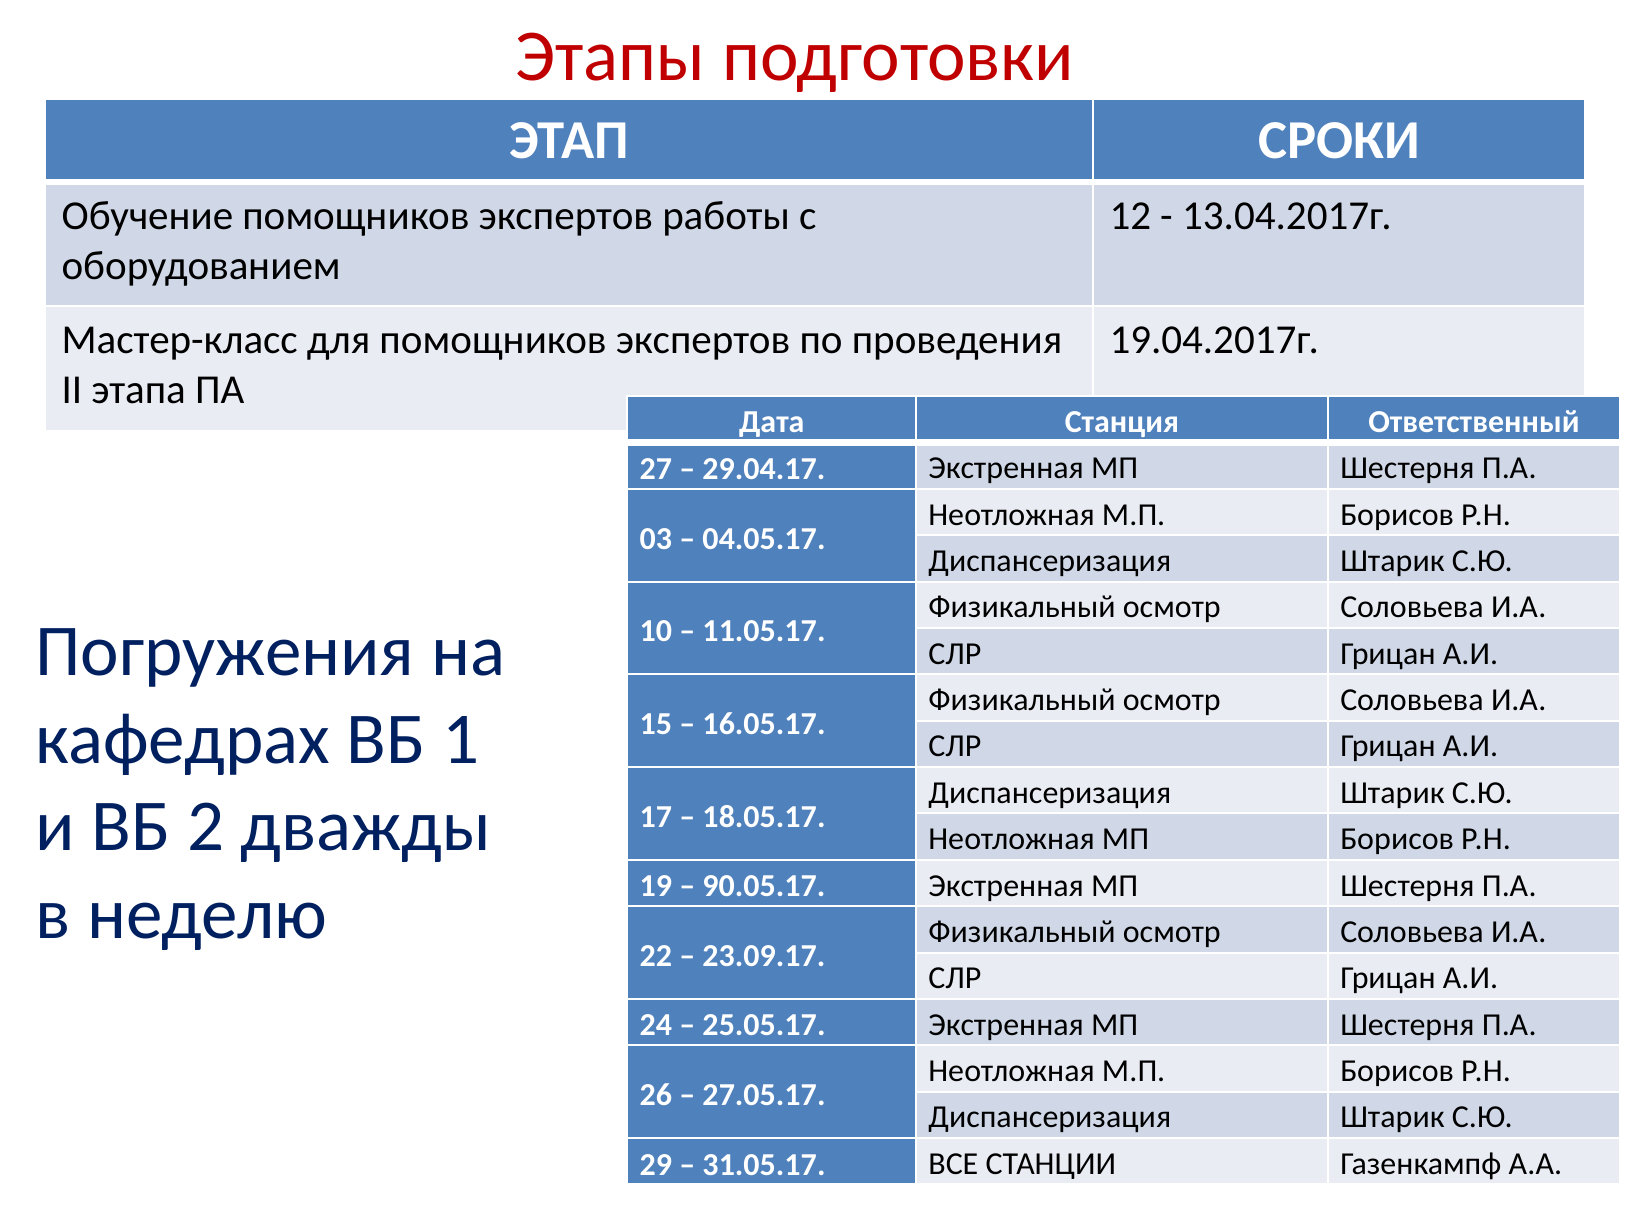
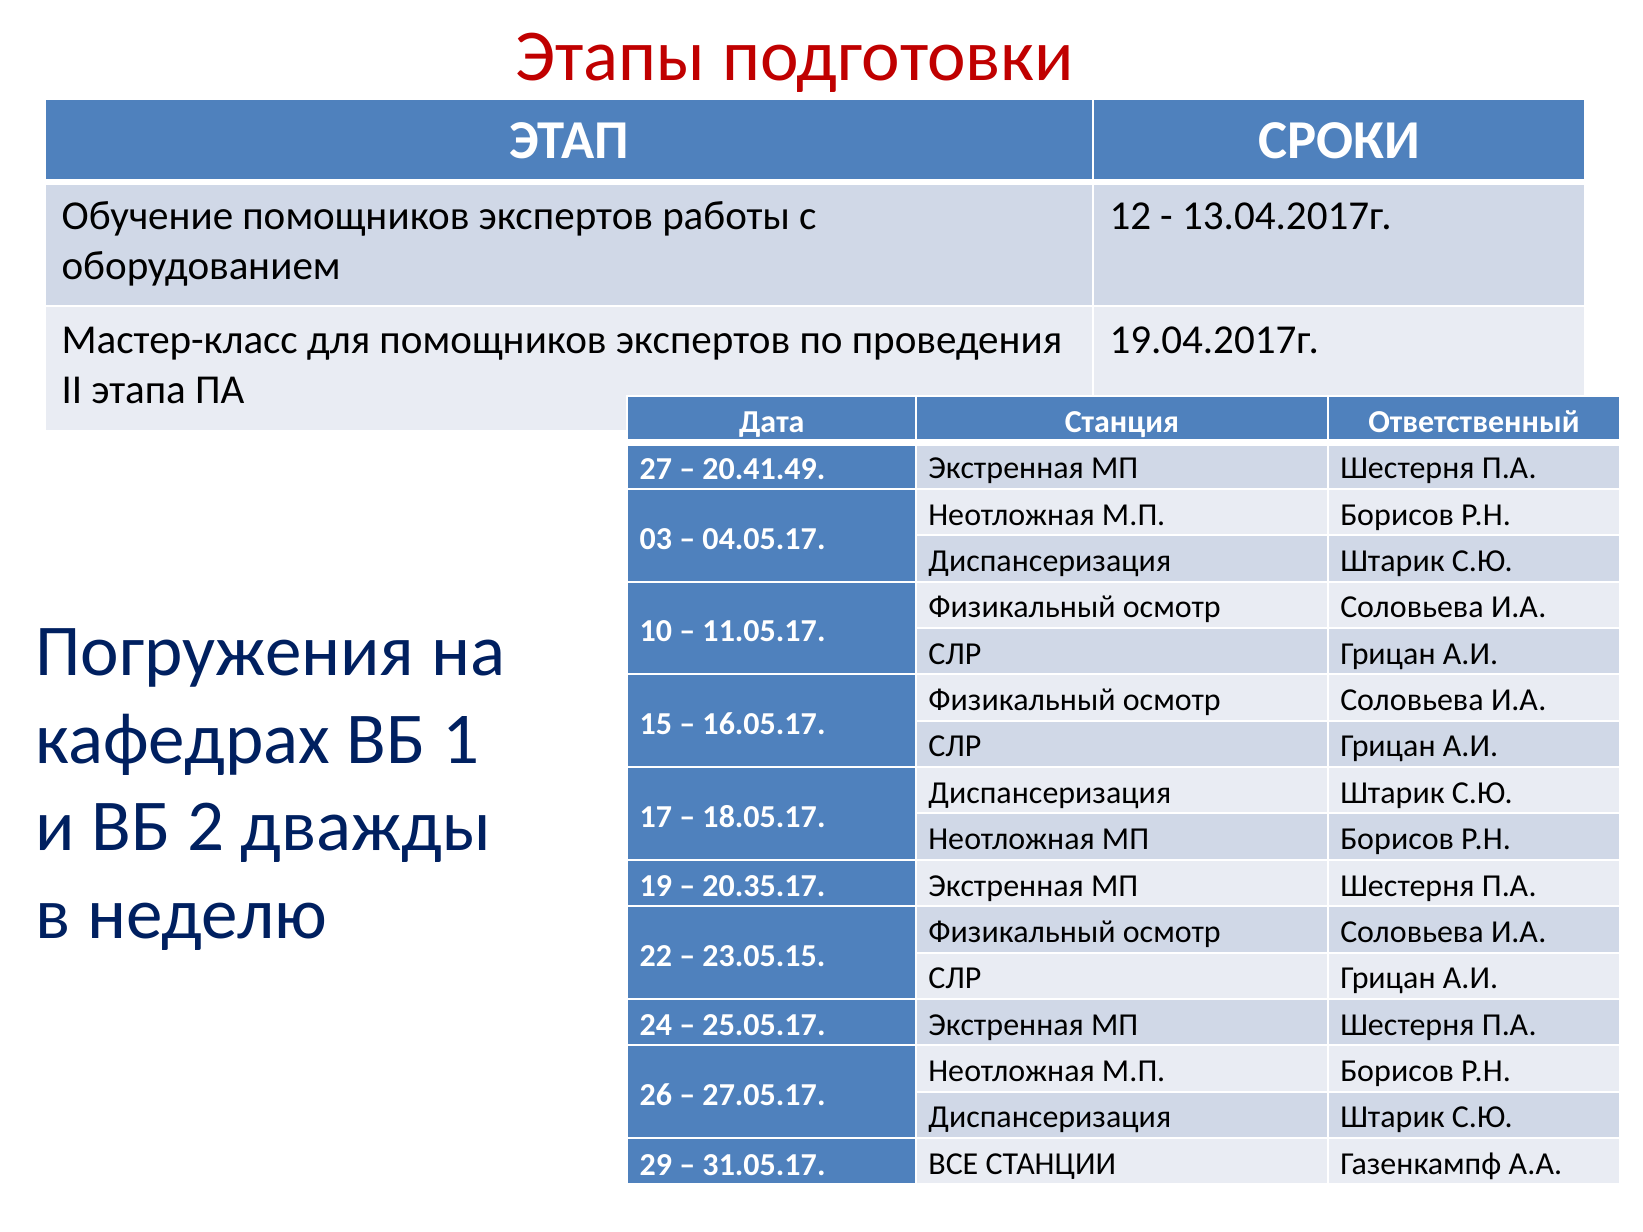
29.04.17: 29.04.17 -> 20.41.49
90.05.17: 90.05.17 -> 20.35.17
23.09.17: 23.09.17 -> 23.05.15
